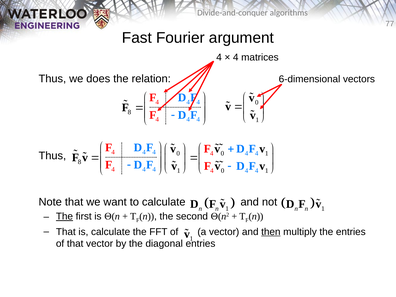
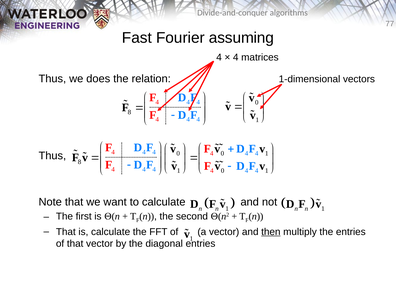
argument: argument -> assuming
6-dimensional: 6-dimensional -> 1-dimensional
The at (64, 216) underline: present -> none
